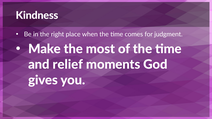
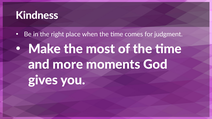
relief: relief -> more
